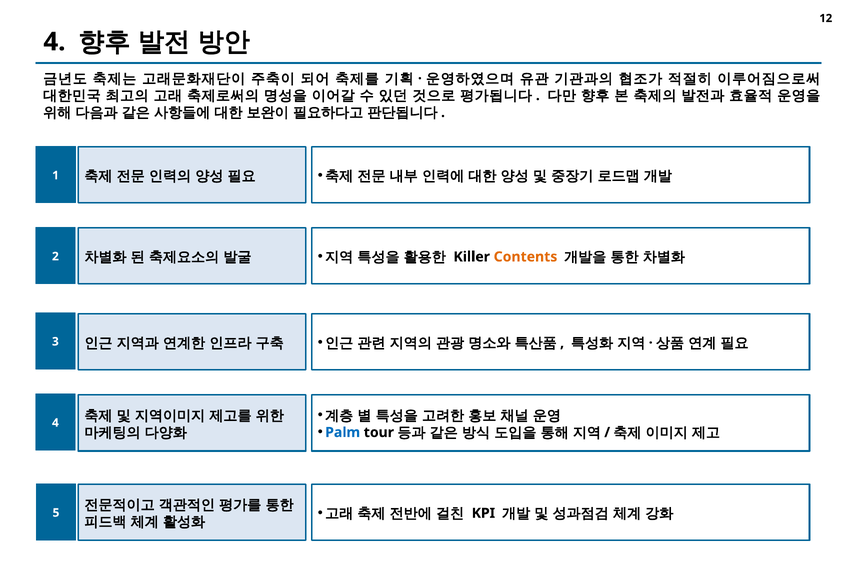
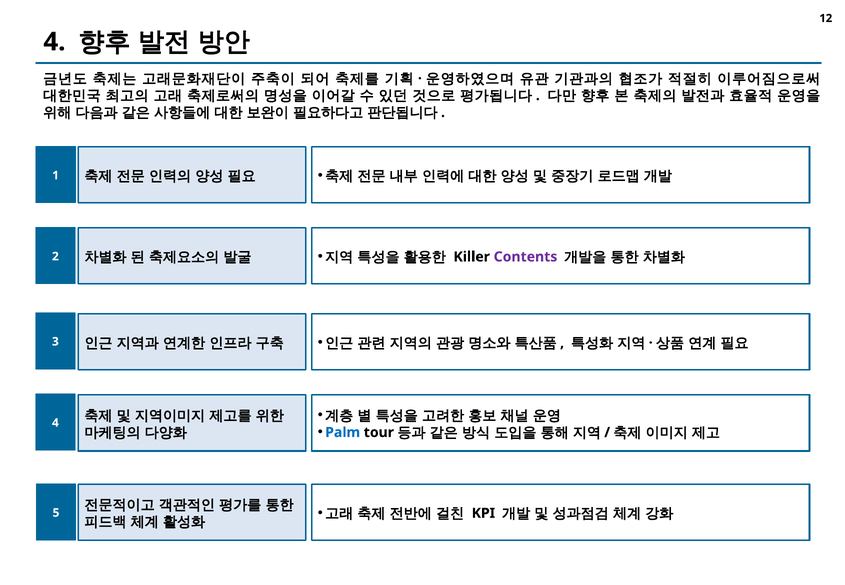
Contents colour: orange -> purple
